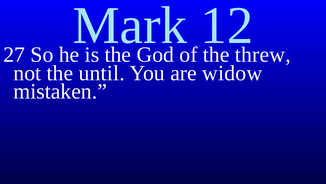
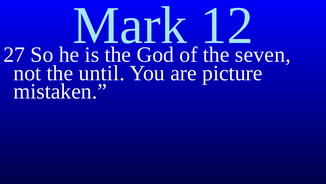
threw: threw -> seven
widow: widow -> picture
